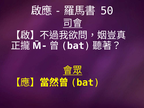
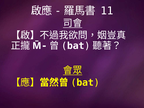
50: 50 -> 11
